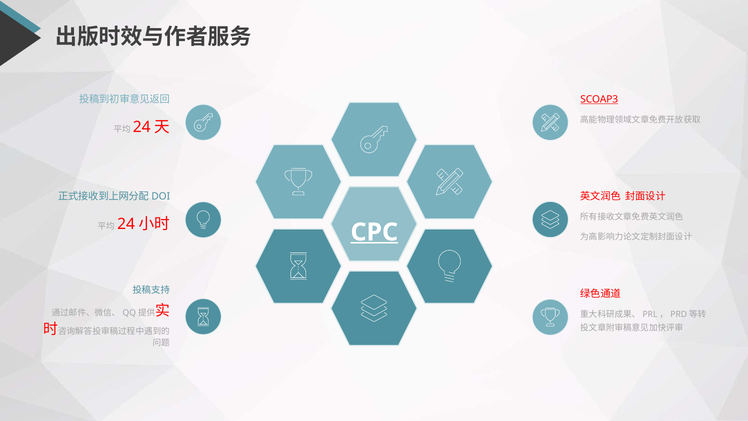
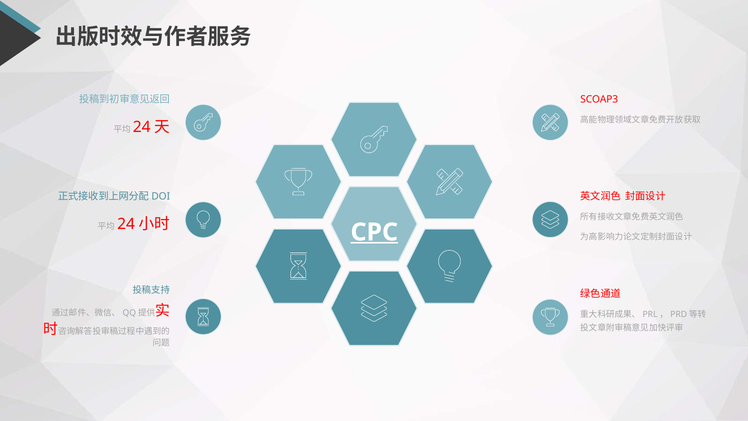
SCOAP3 underline: present -> none
